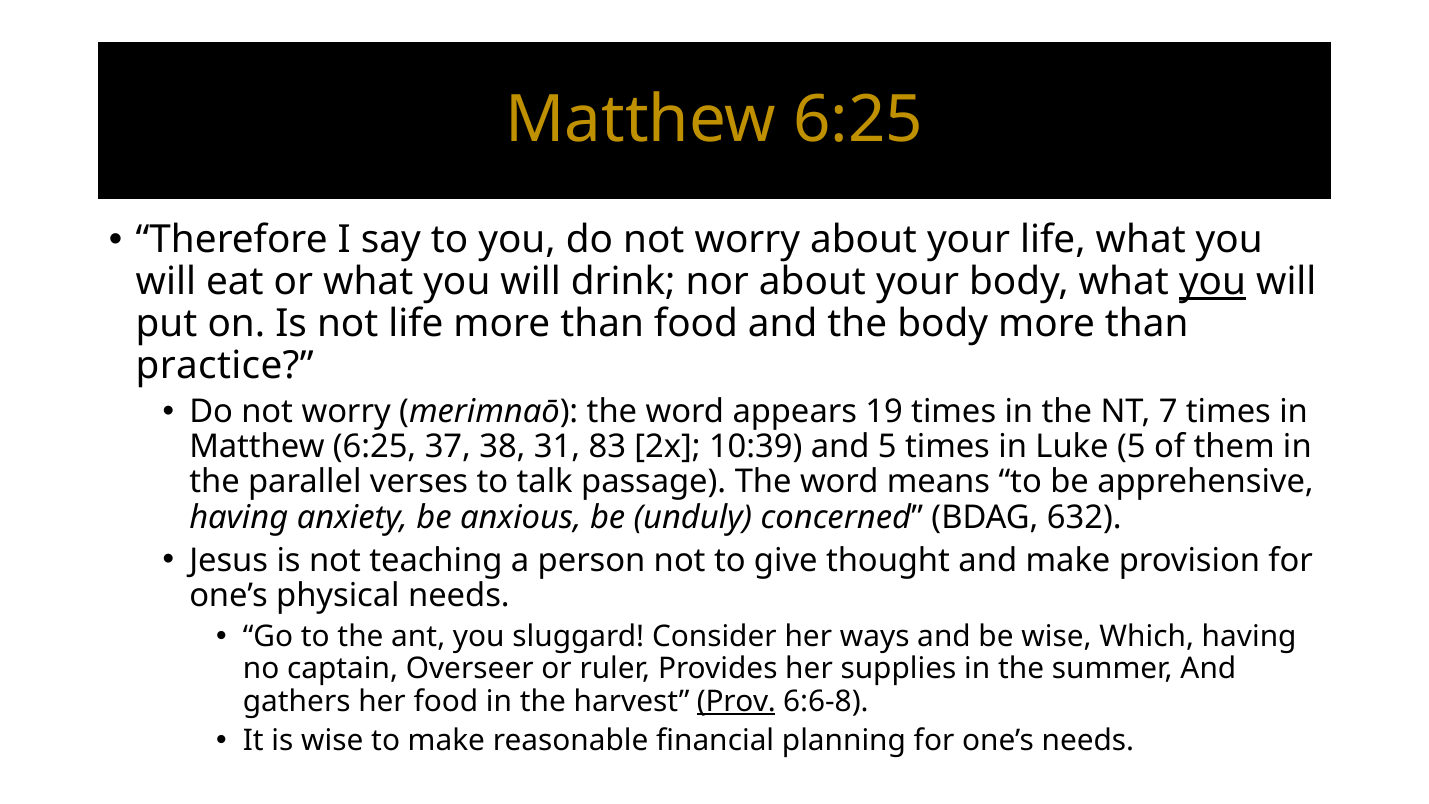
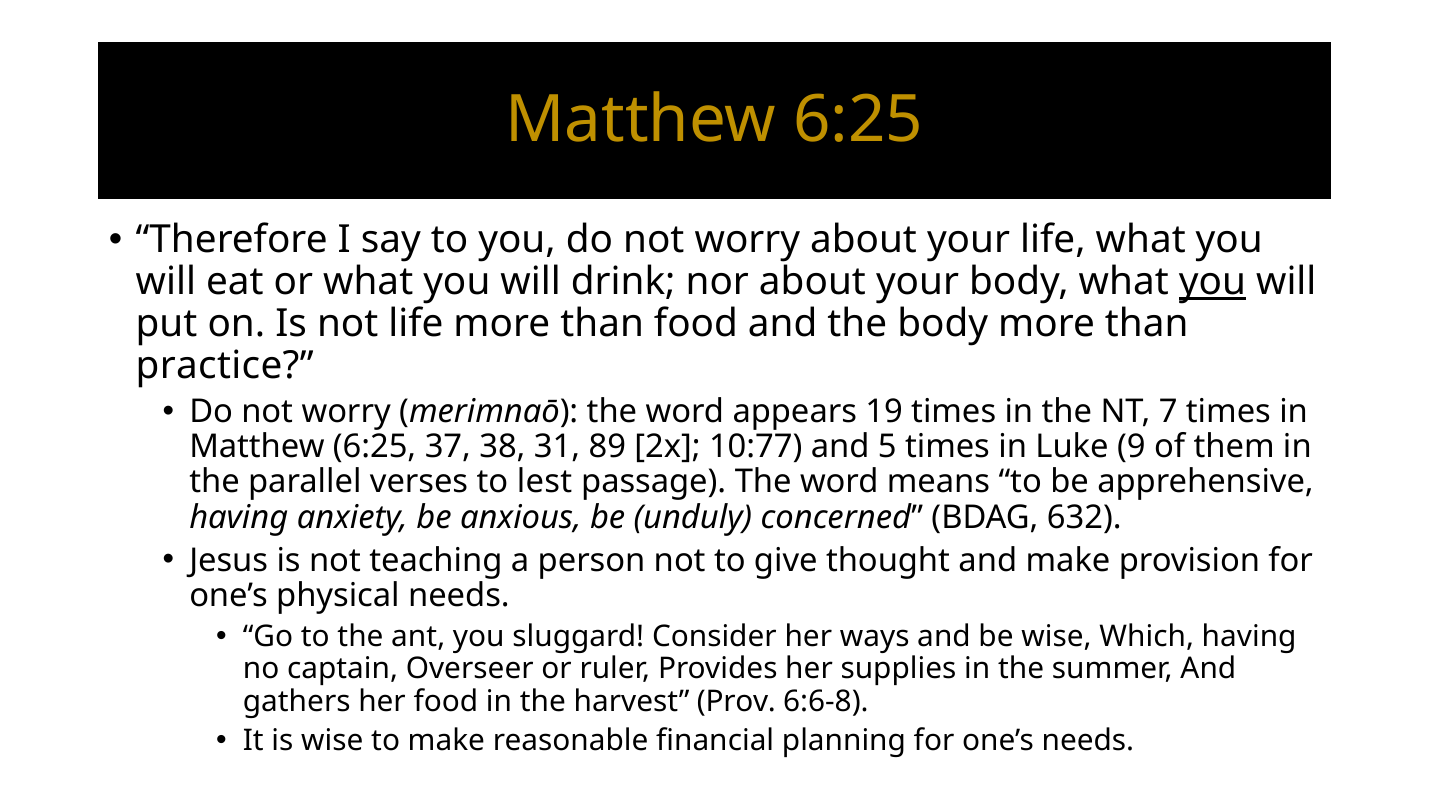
83: 83 -> 89
10:39: 10:39 -> 10:77
Luke 5: 5 -> 9
talk: talk -> lest
Prov underline: present -> none
